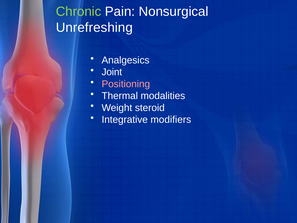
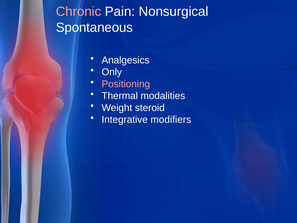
Chronic colour: light green -> pink
Unrefreshing: Unrefreshing -> Spontaneous
Joint: Joint -> Only
